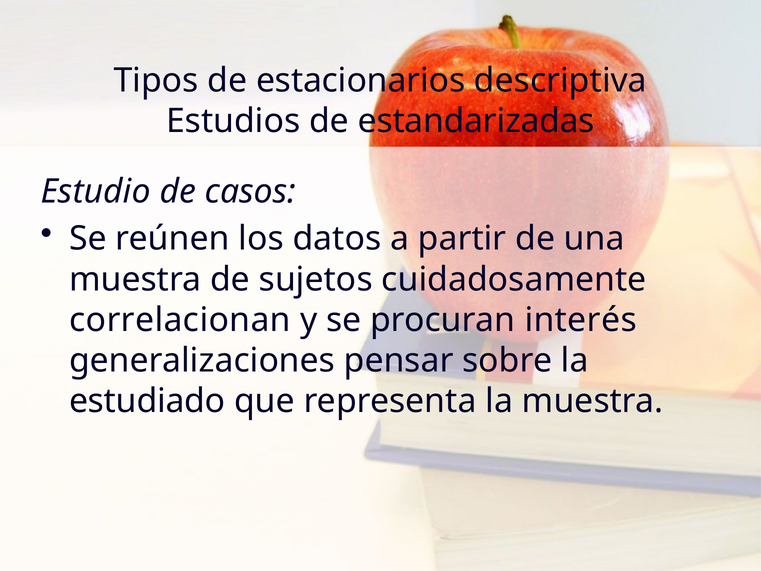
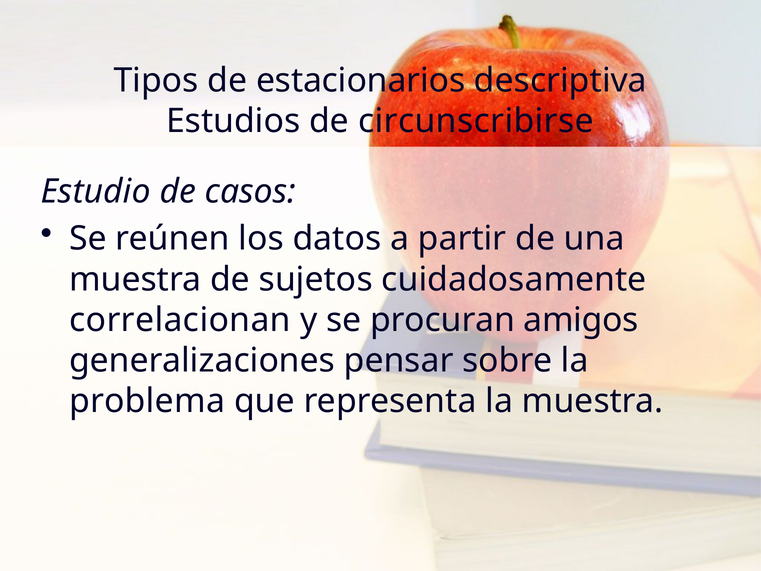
estandarizadas: estandarizadas -> circunscribirse
interés: interés -> amigos
estudiado: estudiado -> problema
